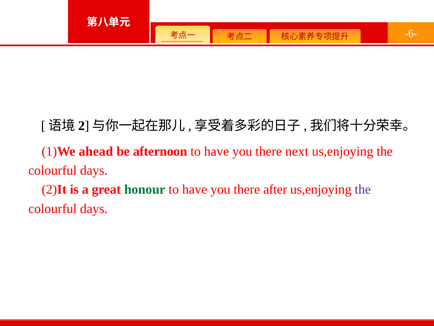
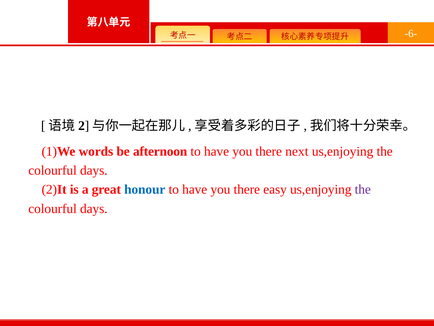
ahead: ahead -> words
honour colour: green -> blue
after: after -> easy
